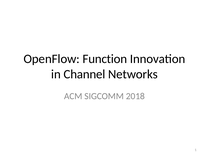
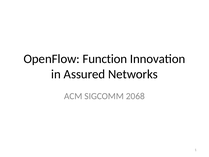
Channel: Channel -> Assured
2018: 2018 -> 2068
